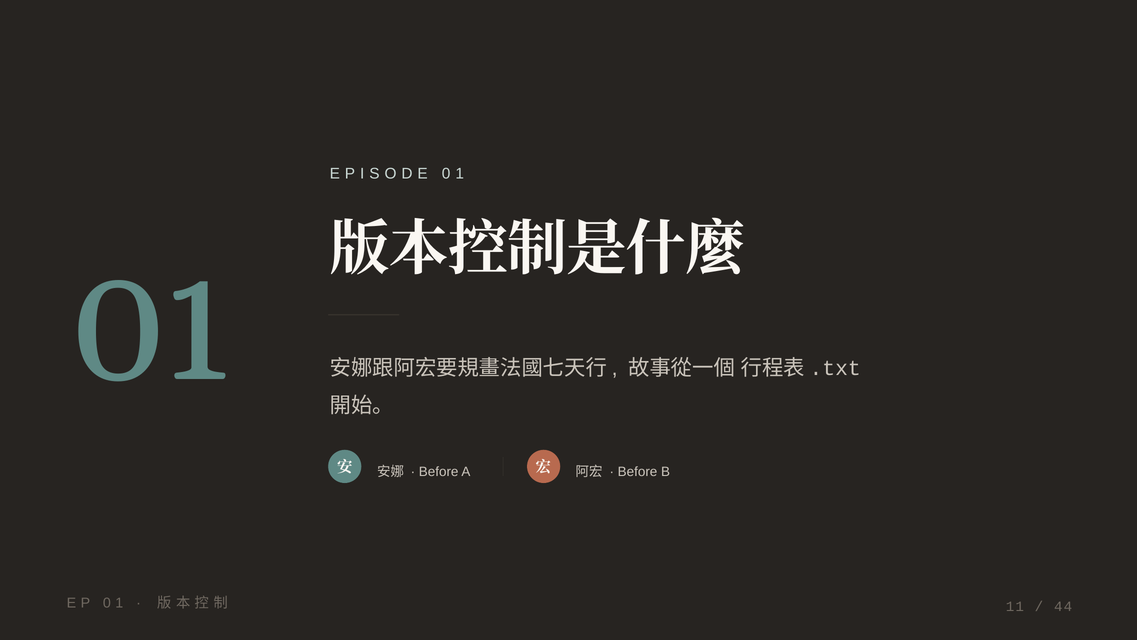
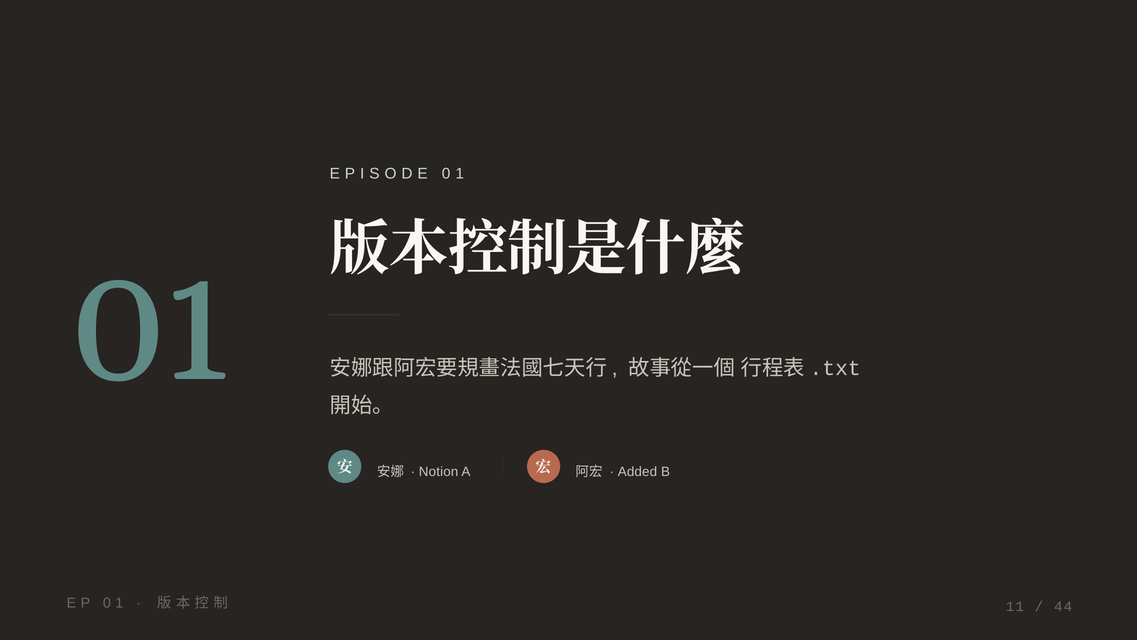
Before at (439, 471): Before -> Notion
Before at (638, 471): Before -> Added
